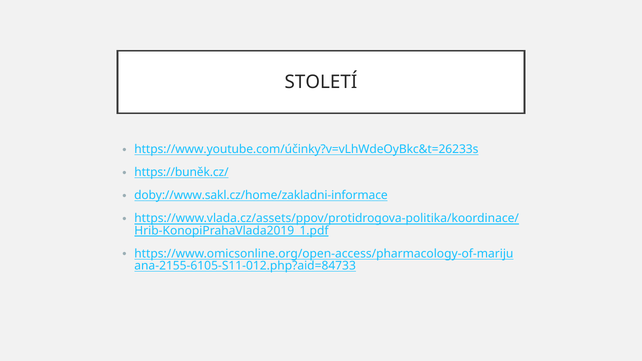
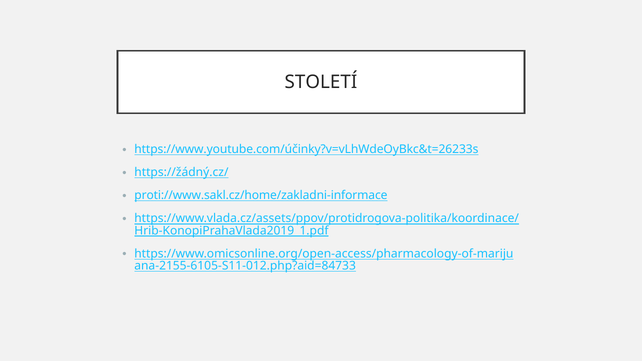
https://buněk.cz/: https://buněk.cz/ -> https://žádný.cz/
doby://www.sakl.cz/home/zakladni-informace: doby://www.sakl.cz/home/zakladni-informace -> proti://www.sakl.cz/home/zakladni-informace
